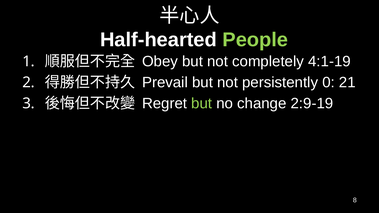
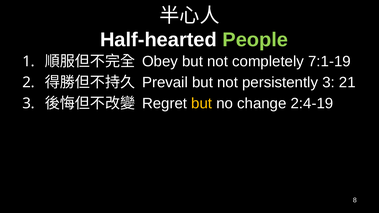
4:1-19: 4:1-19 -> 7:1-19
persistently 0: 0 -> 3
but at (202, 104) colour: light green -> yellow
2:9-19: 2:9-19 -> 2:4-19
